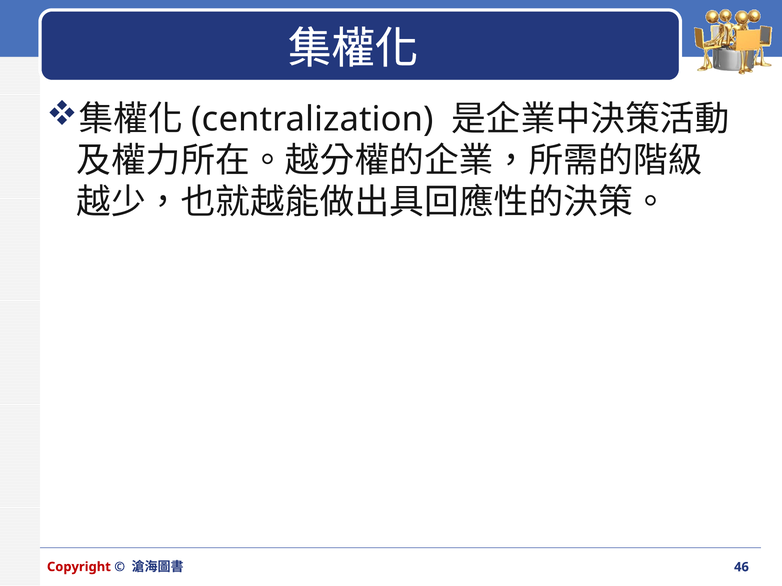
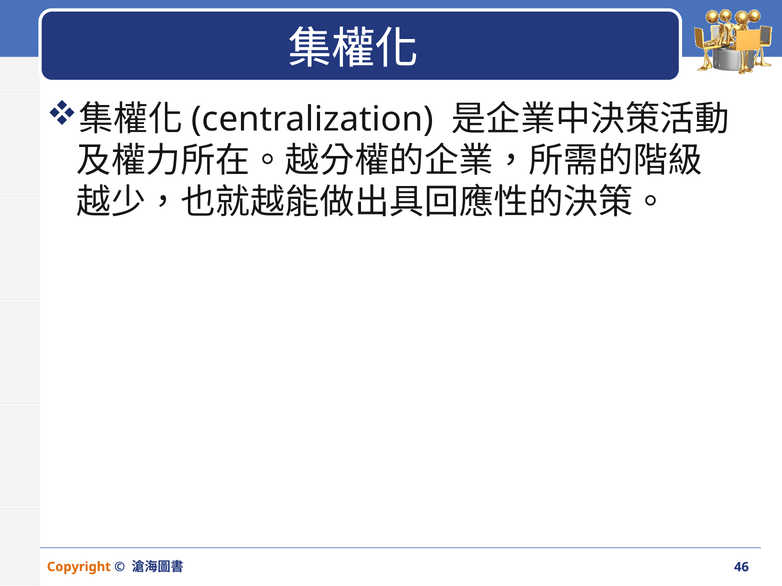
Copyright colour: red -> orange
